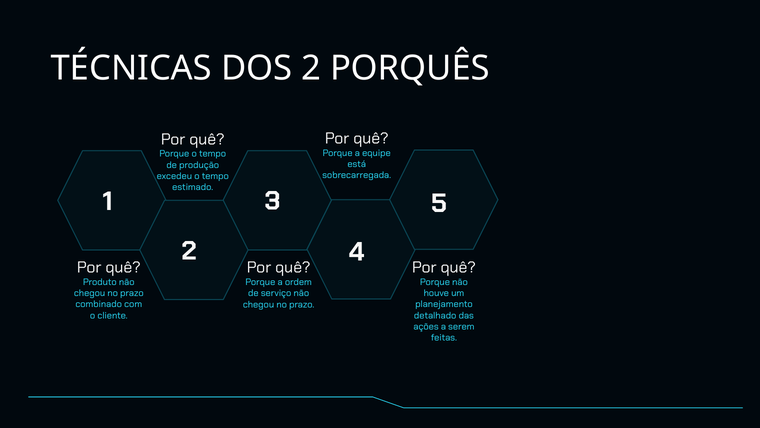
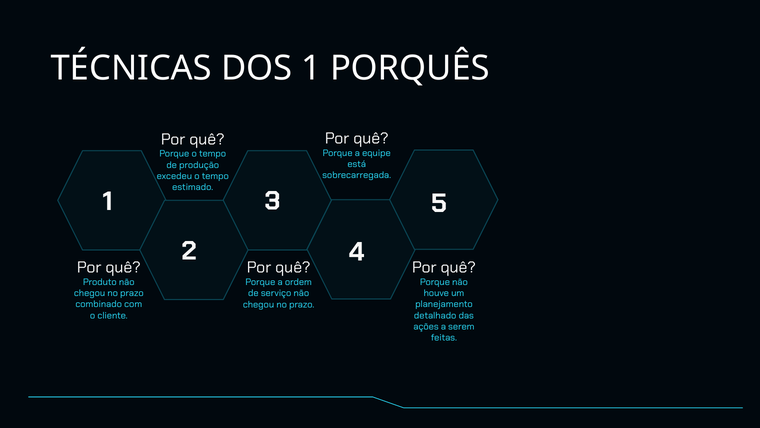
DOS 2: 2 -> 1
